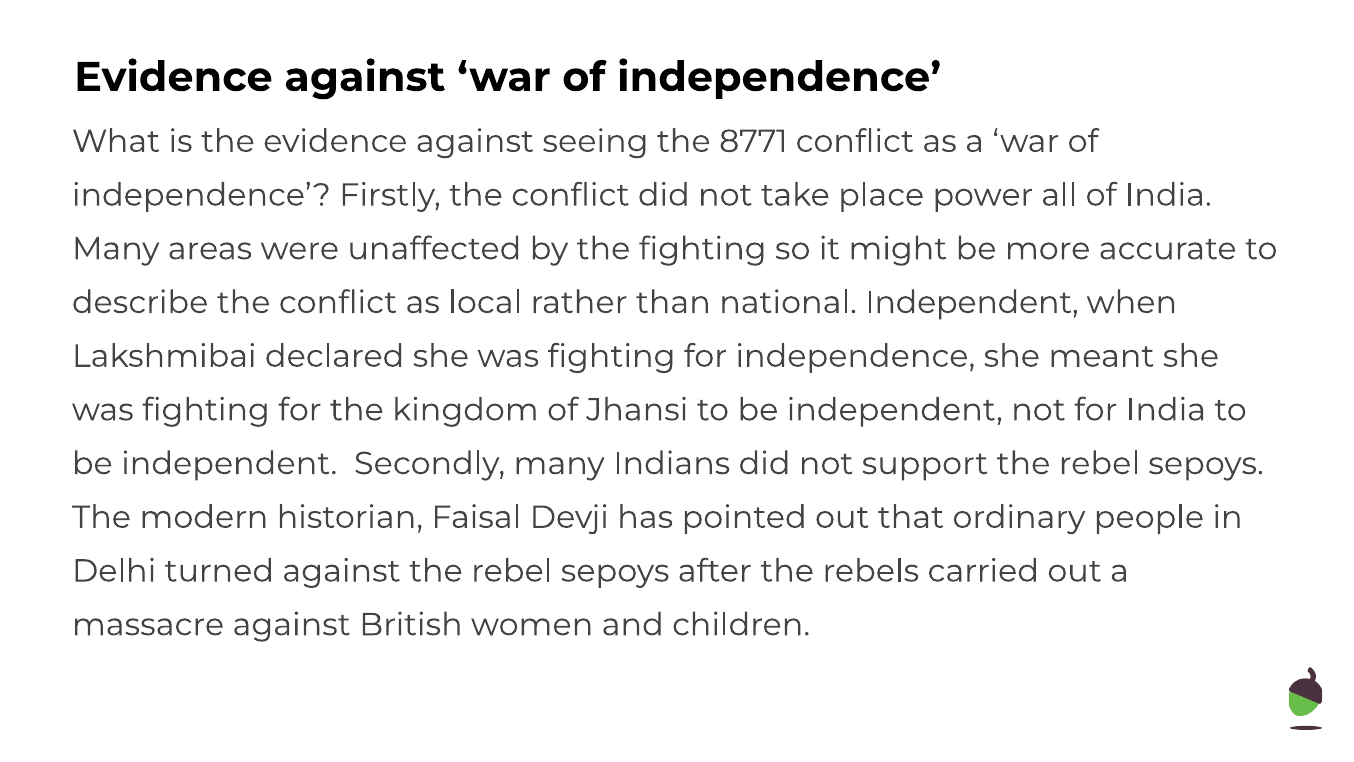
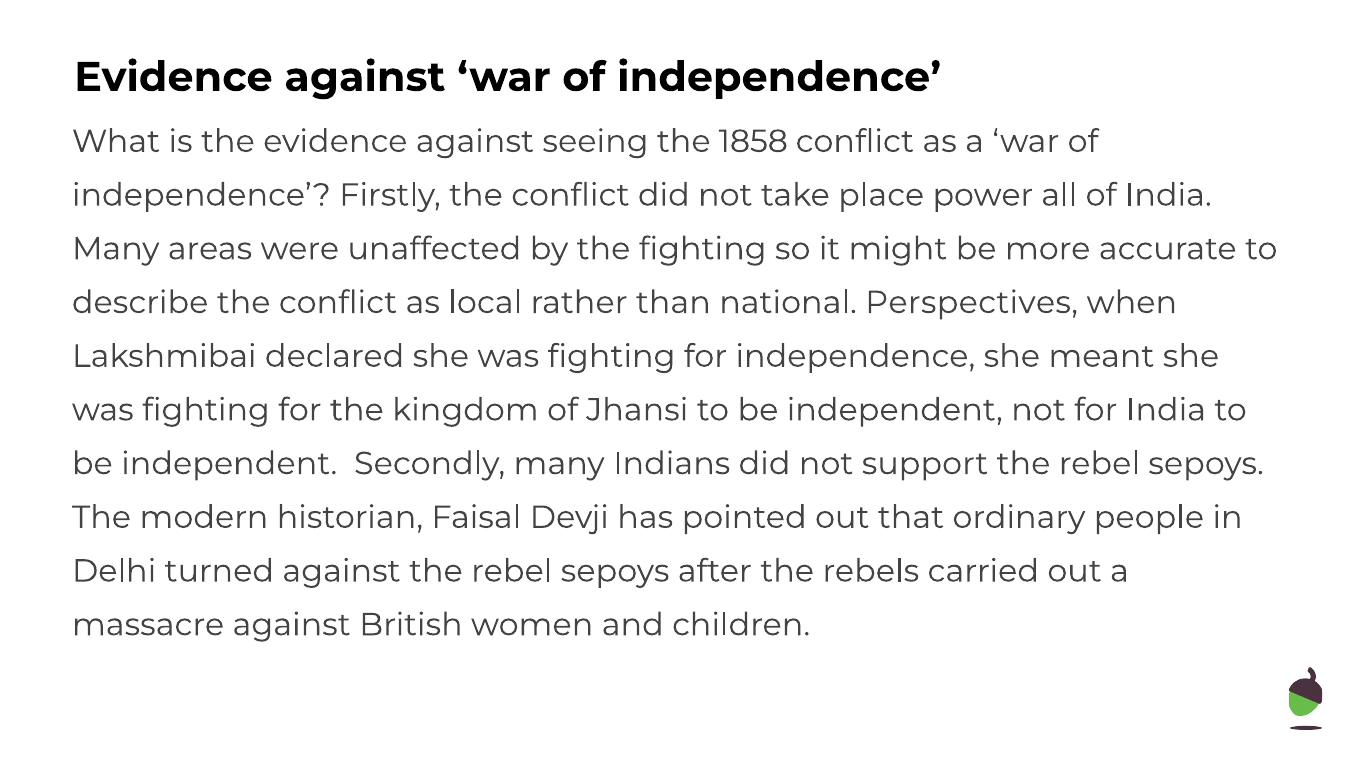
8771: 8771 -> 1858
national Independent: Independent -> Perspectives
